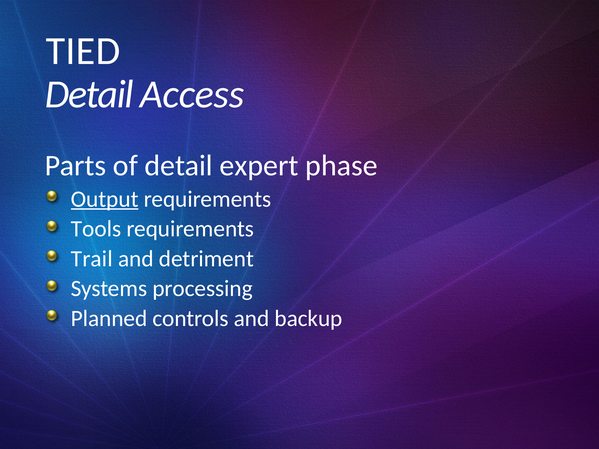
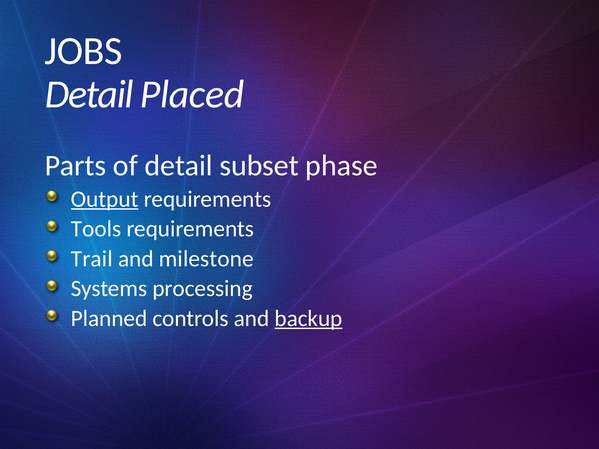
TIED: TIED -> JOBS
Access: Access -> Placed
expert: expert -> subset
detriment: detriment -> milestone
backup underline: none -> present
